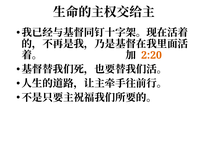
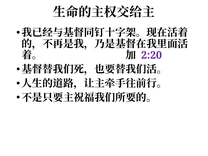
2:20 colour: orange -> purple
